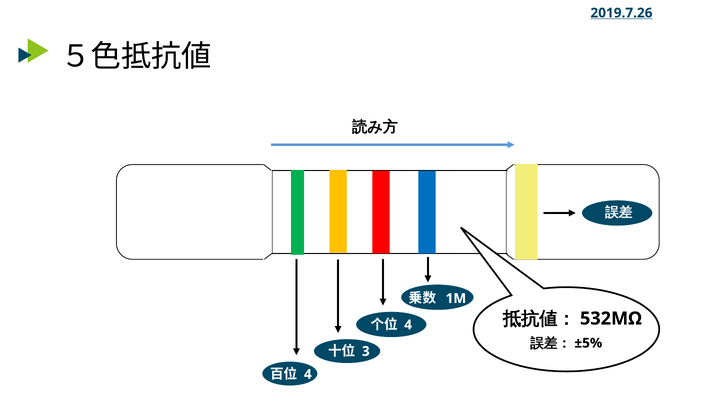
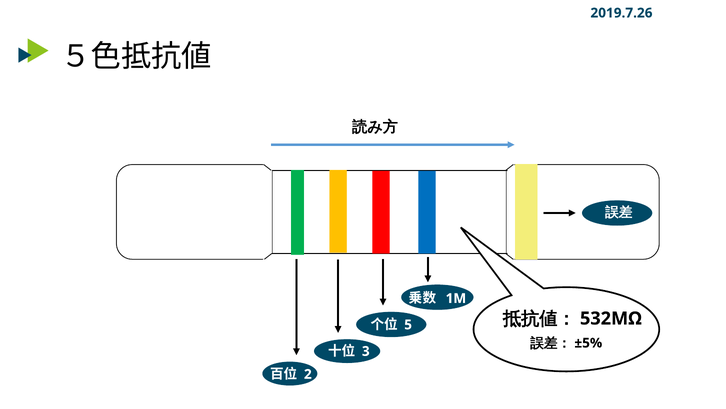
2019.7.26 underline: present -> none
4 at (408, 324): 4 -> 5
4 at (308, 374): 4 -> 2
